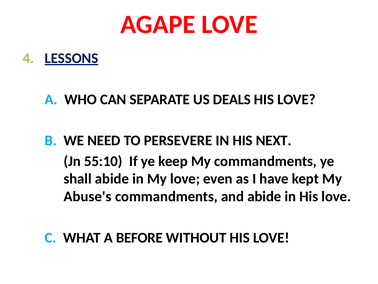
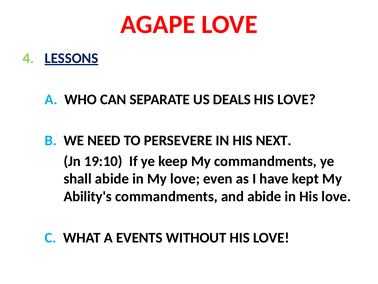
55:10: 55:10 -> 19:10
Abuse's: Abuse's -> Ability's
BEFORE: BEFORE -> EVENTS
